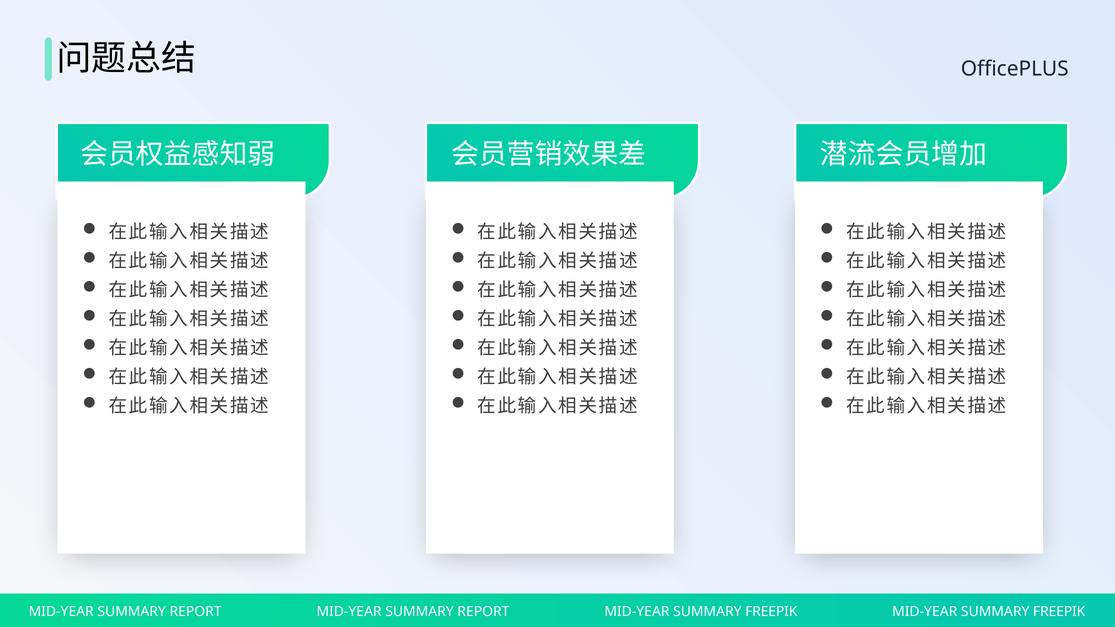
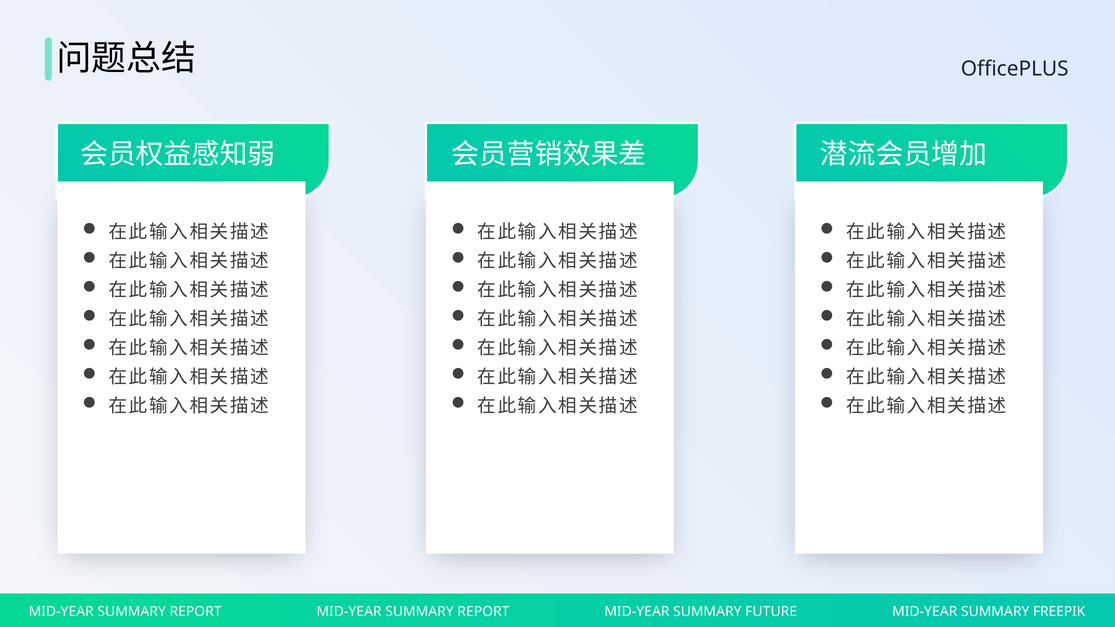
REPORT MID-YEAR SUMMARY FREEPIK: FREEPIK -> FUTURE
